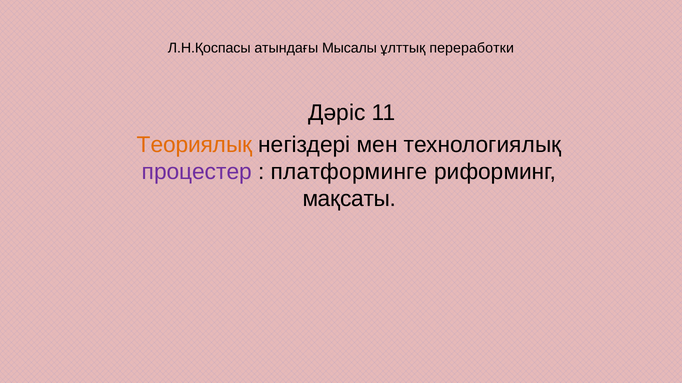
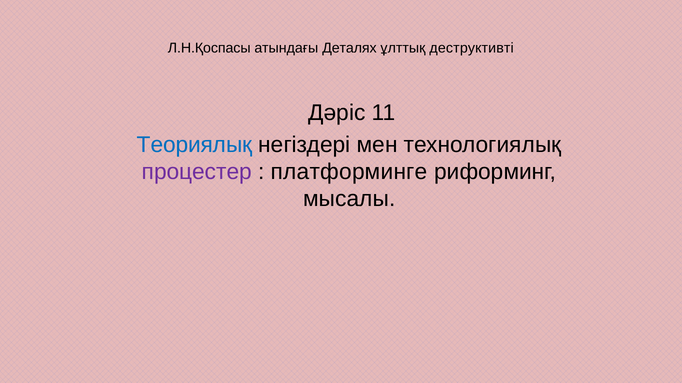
Мысалы: Мысалы -> Деталях
переработки: переработки -> деструктивті
Теориялық colour: orange -> blue
мақсаты: мақсаты -> мысалы
